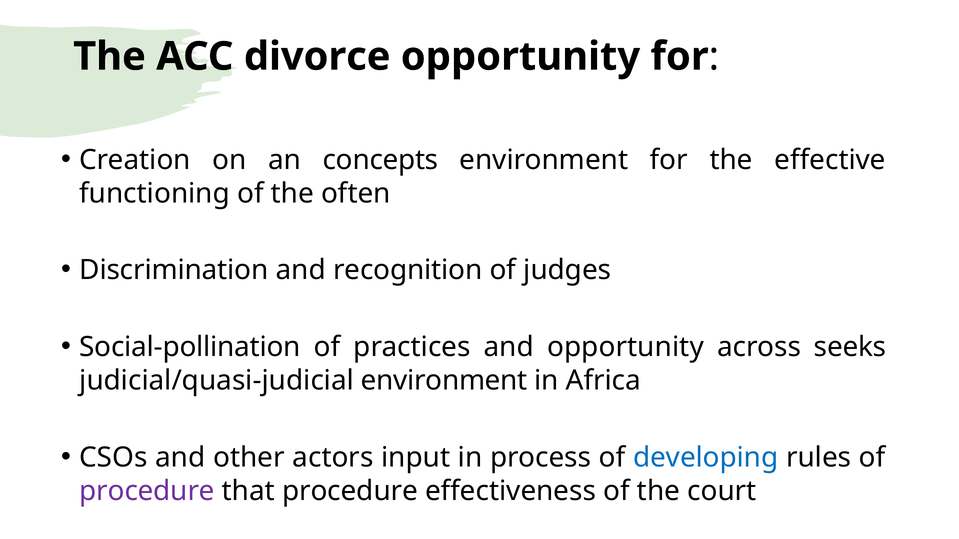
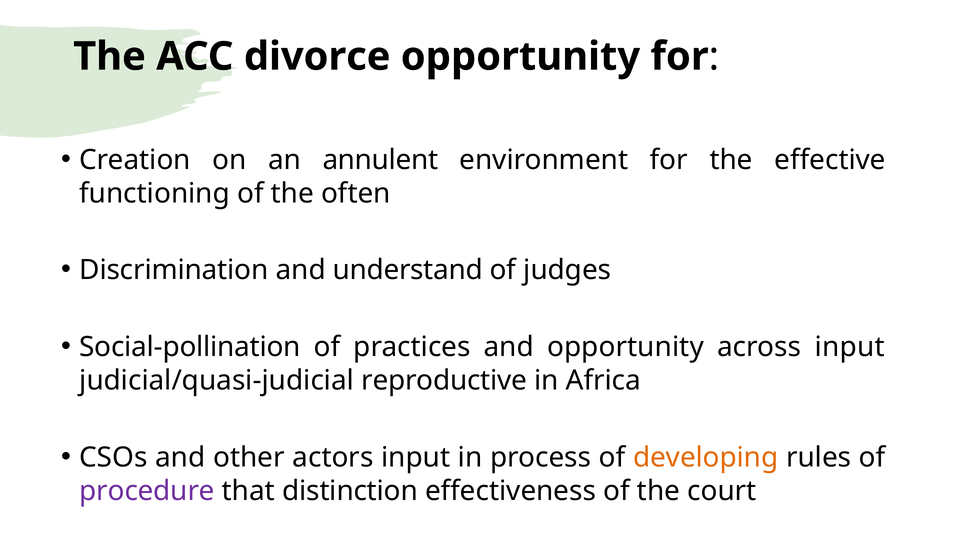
concepts: concepts -> annulent
recognition: recognition -> understand
across seeks: seeks -> input
judicial/quasi-judicial environment: environment -> reproductive
developing colour: blue -> orange
that procedure: procedure -> distinction
